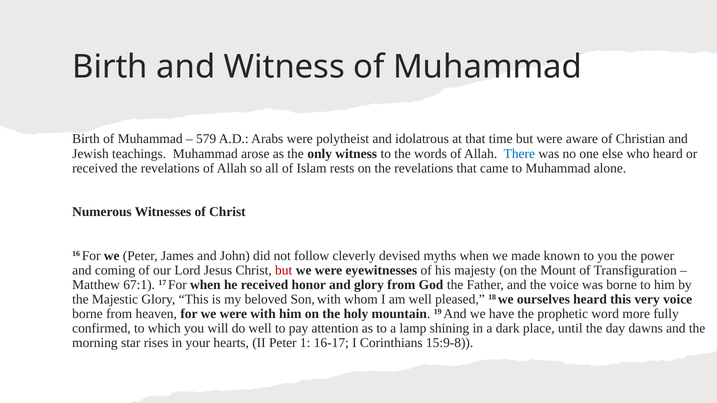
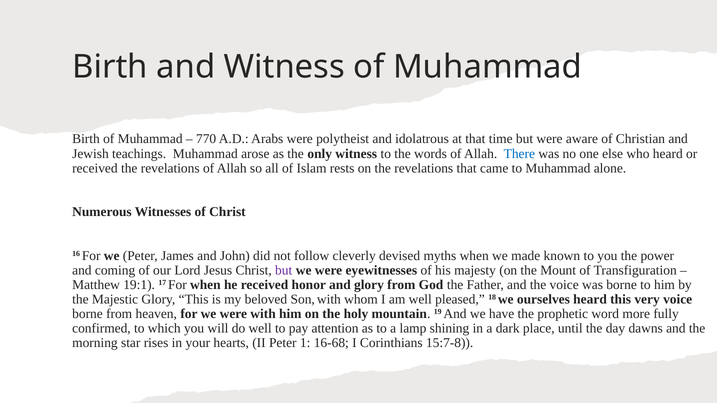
579: 579 -> 770
but at (284, 271) colour: red -> purple
67:1: 67:1 -> 19:1
16-17: 16-17 -> 16-68
15:9-8: 15:9-8 -> 15:7-8
